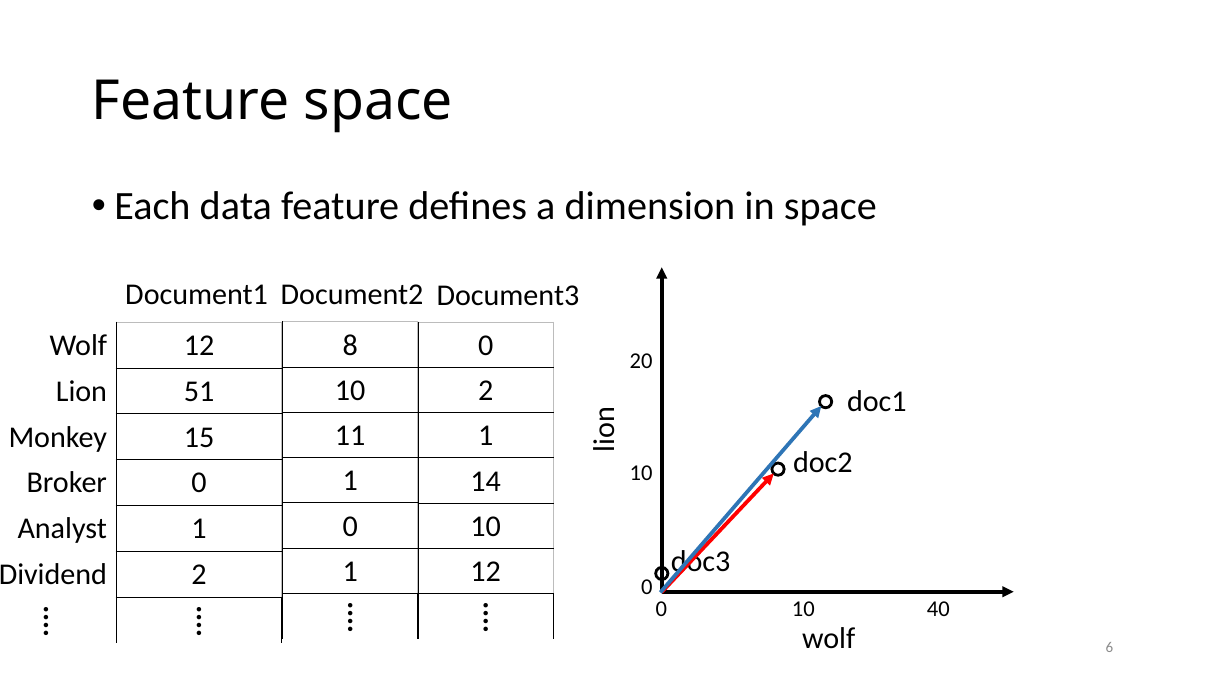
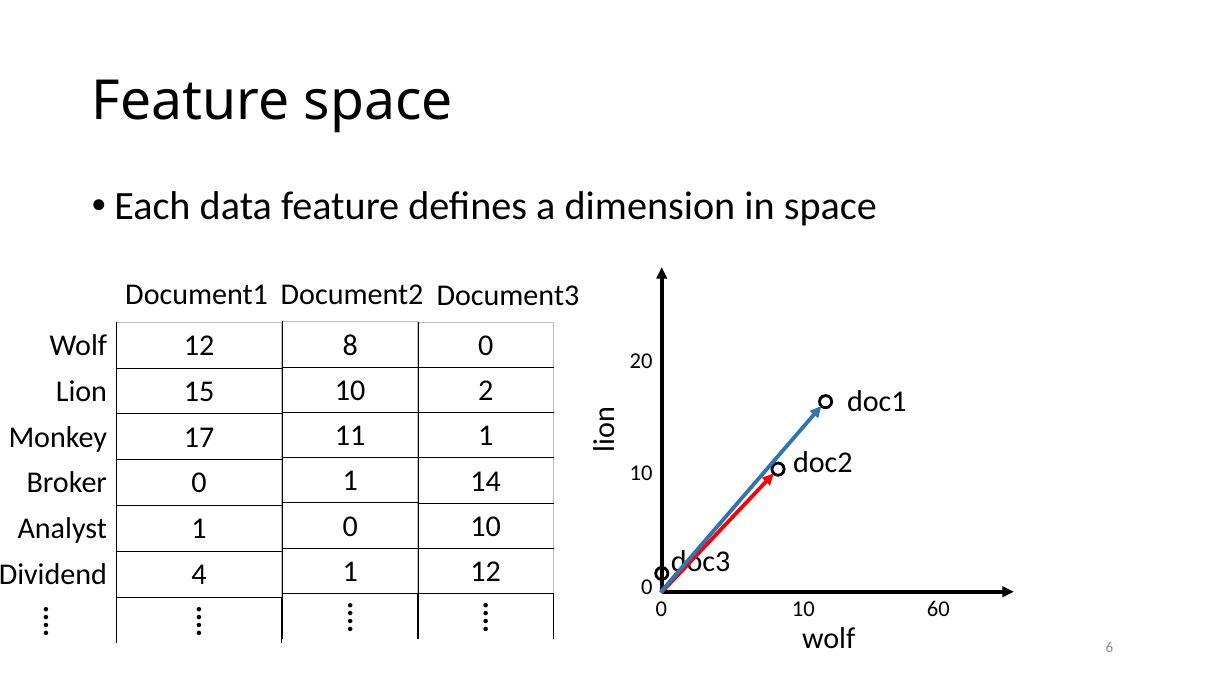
51: 51 -> 15
15: 15 -> 17
Dividend 2: 2 -> 4
40: 40 -> 60
